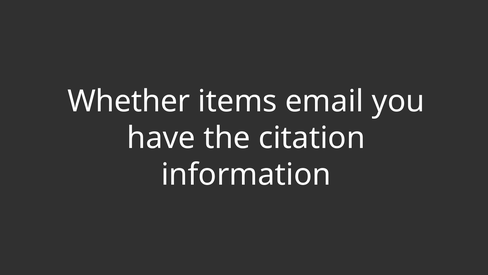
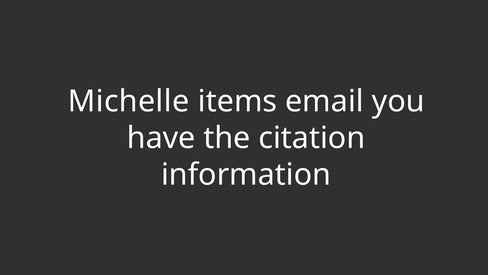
Whether: Whether -> Michelle
